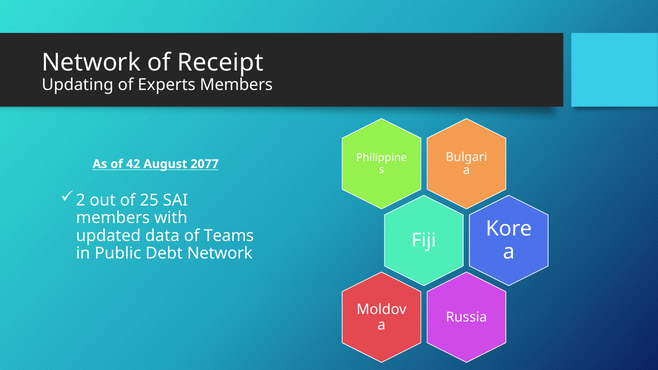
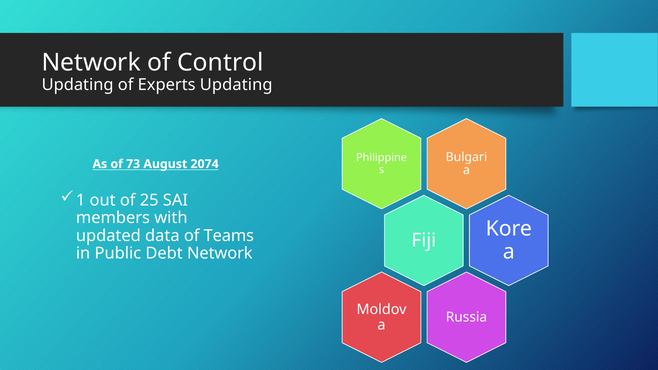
Receipt: Receipt -> Control
Experts Members: Members -> Updating
42: 42 -> 73
2077: 2077 -> 2074
2: 2 -> 1
